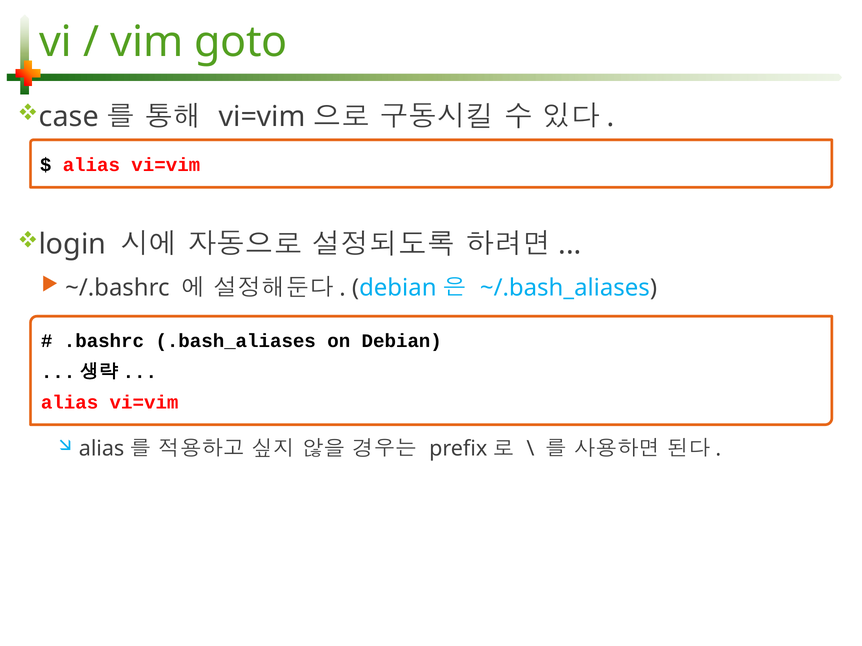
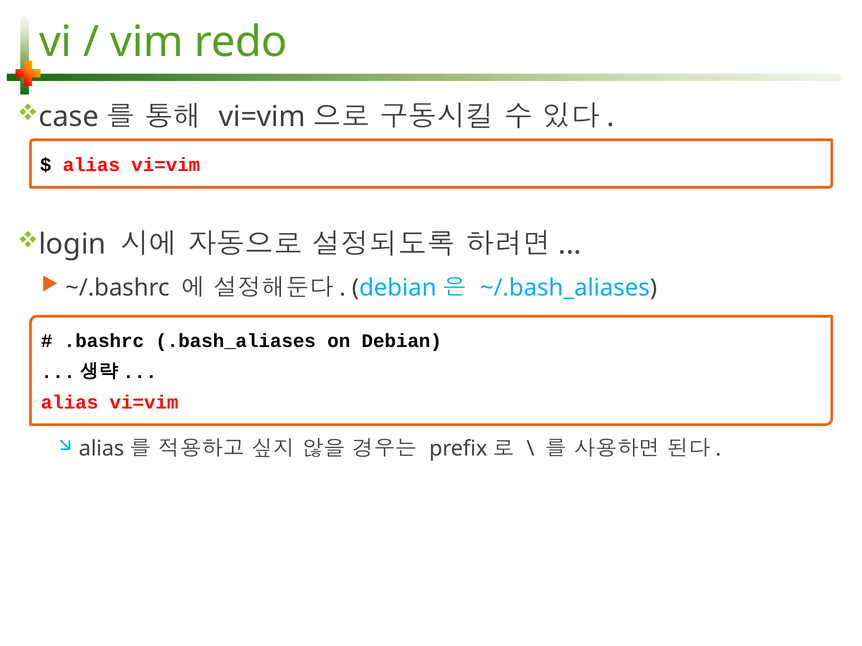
goto: goto -> redo
